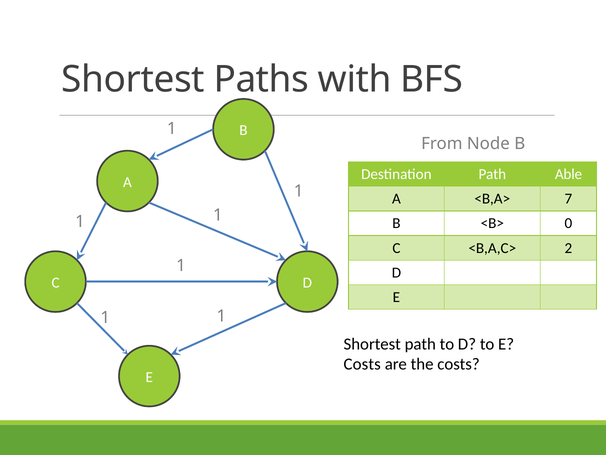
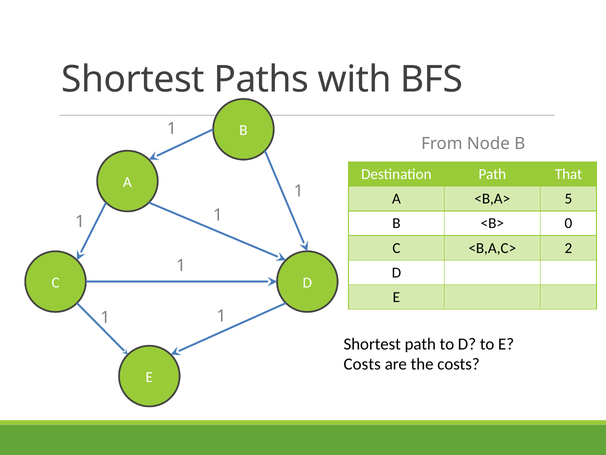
Able: Able -> That
7: 7 -> 5
